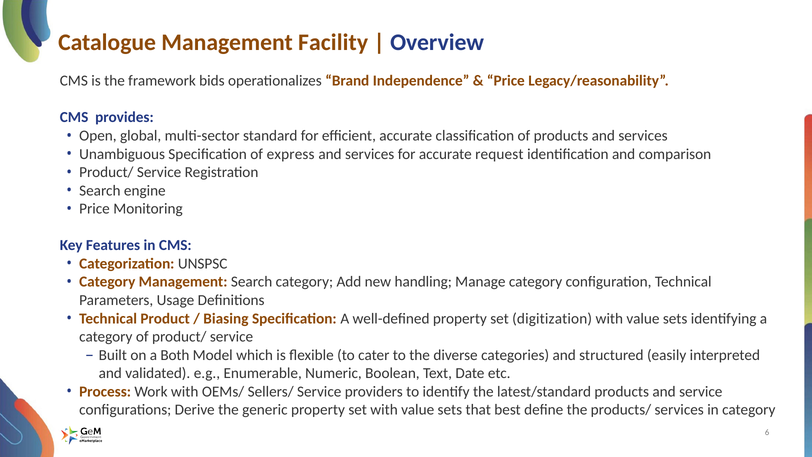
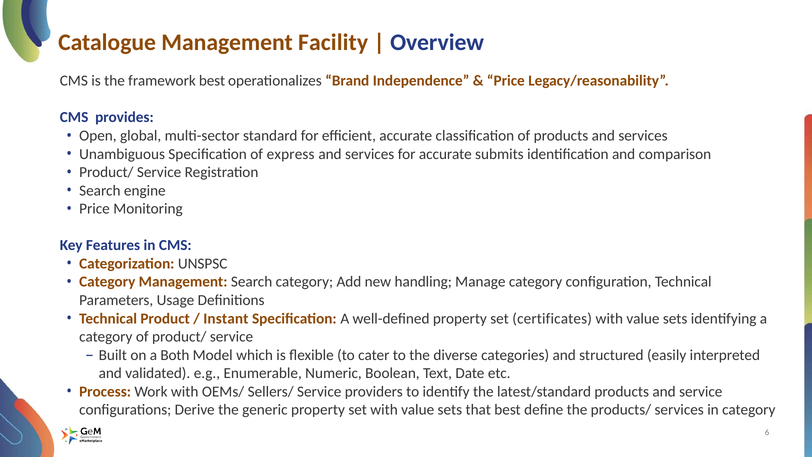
framework bids: bids -> best
request: request -> submits
Biasing: Biasing -> Instant
digitization: digitization -> certificates
